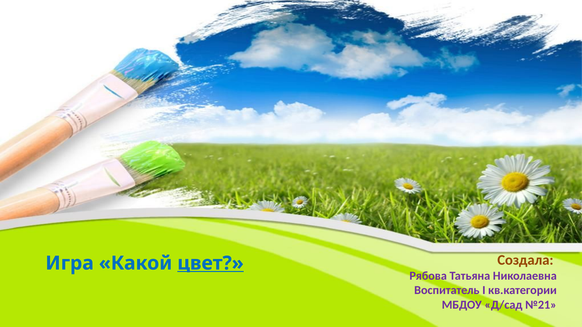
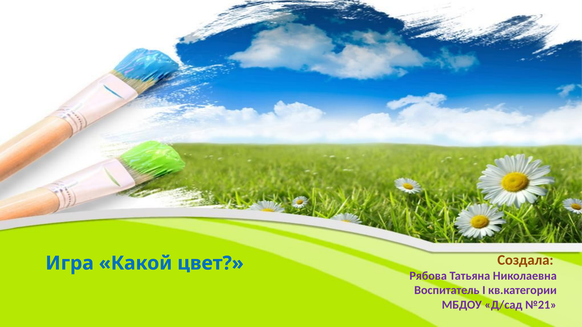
цвет underline: present -> none
